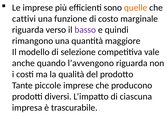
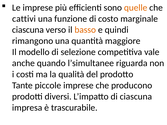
riguarda at (28, 30): riguarda -> ciascuna
basso colour: purple -> orange
l’avvengono: l’avvengono -> l’simultanee
